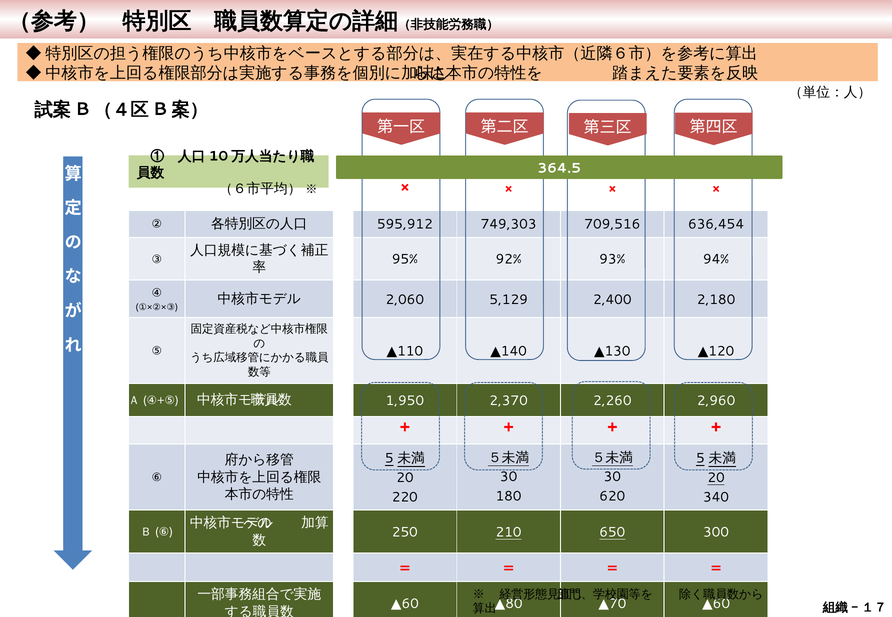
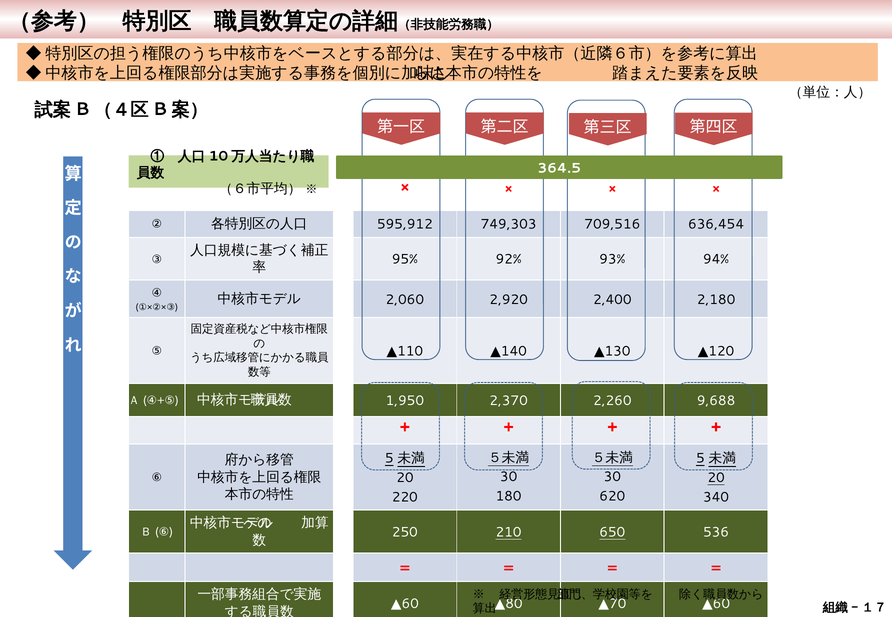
5,129: 5,129 -> 2,920
2,960: 2,960 -> 9,688
300: 300 -> 536
